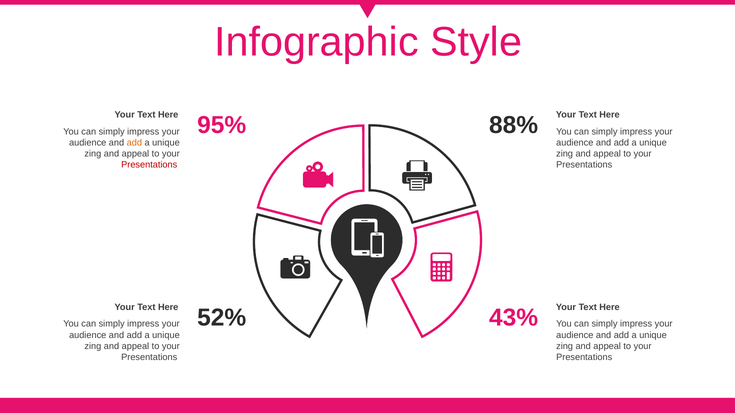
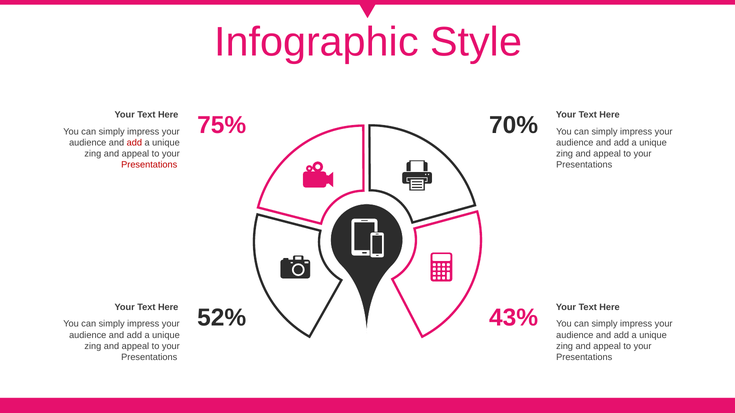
95%: 95% -> 75%
88%: 88% -> 70%
add at (134, 143) colour: orange -> red
